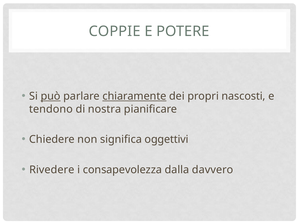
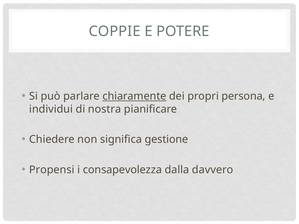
può underline: present -> none
nascosti: nascosti -> persona
tendono: tendono -> individui
oggettivi: oggettivi -> gestione
Rivedere: Rivedere -> Propensi
